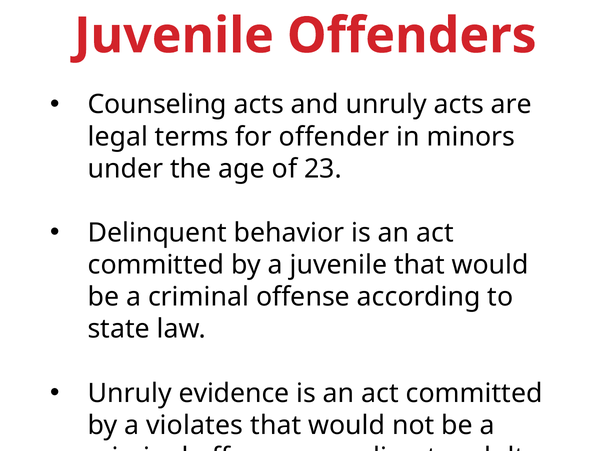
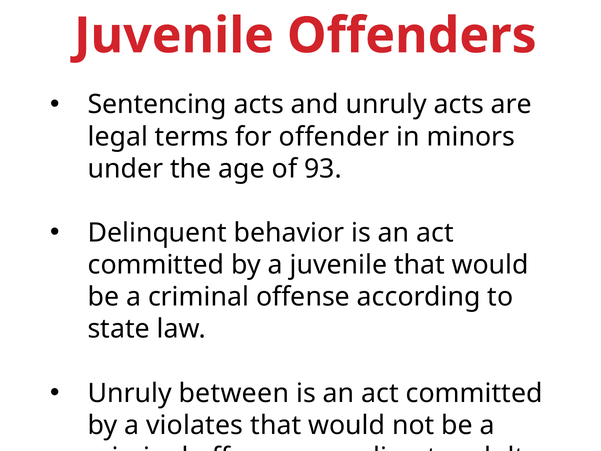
Counseling: Counseling -> Sentencing
23: 23 -> 93
evidence: evidence -> between
